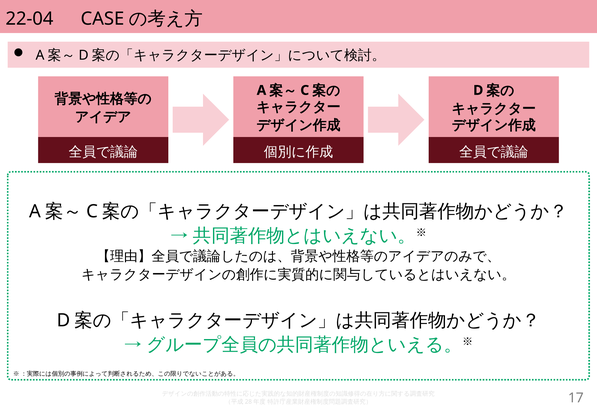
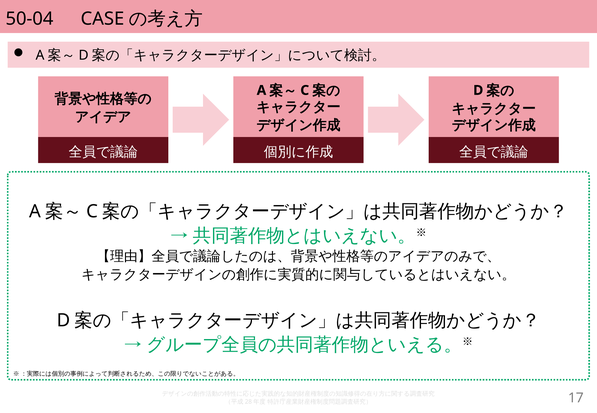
22-04: 22-04 -> 50-04
